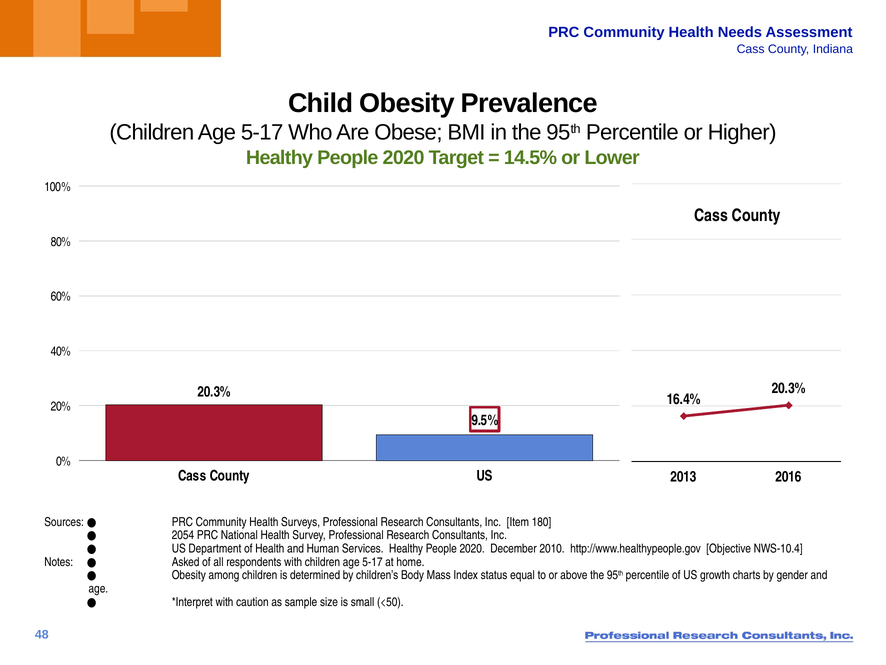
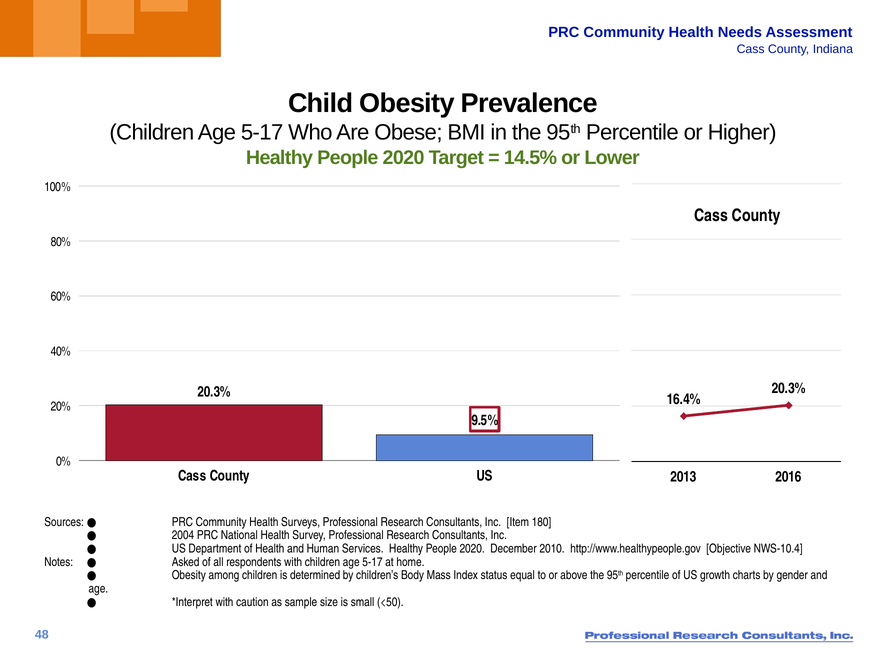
2054: 2054 -> 2004
